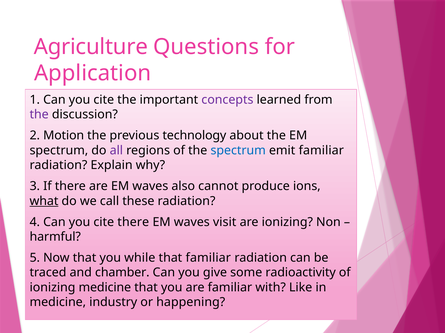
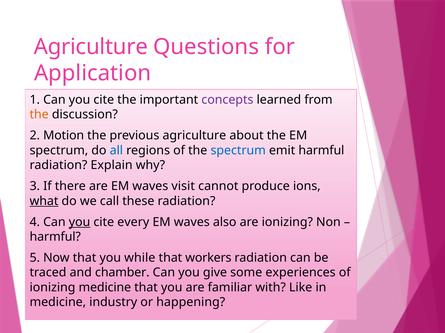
the at (39, 115) colour: purple -> orange
previous technology: technology -> agriculture
all colour: purple -> blue
emit familiar: familiar -> harmful
also: also -> visit
you at (80, 222) underline: none -> present
cite there: there -> every
visit: visit -> also
that familiar: familiar -> workers
radioactivity: radioactivity -> experiences
